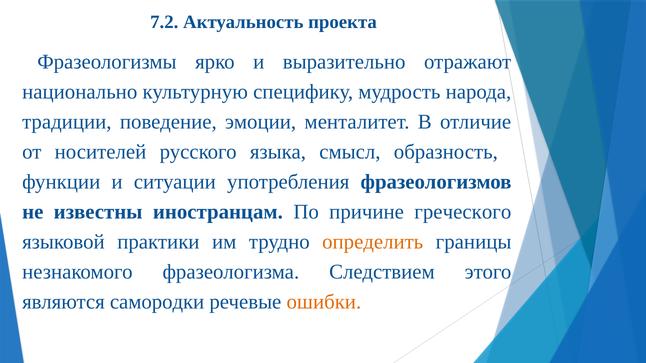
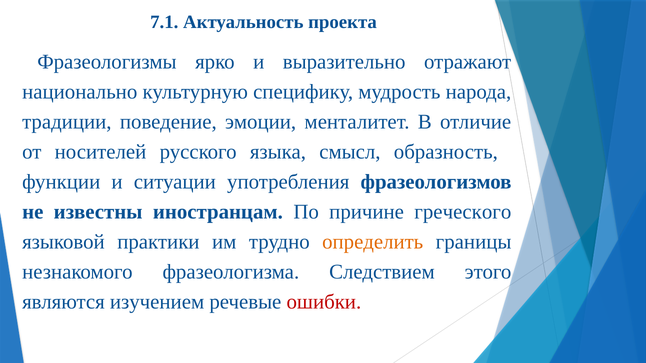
7.2: 7.2 -> 7.1
самородки: самородки -> изучением
ошибки colour: orange -> red
